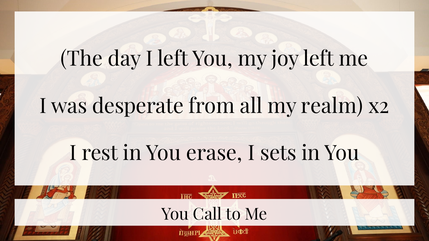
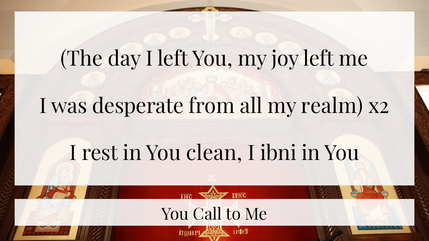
erase: erase -> clean
sets: sets -> ibni
